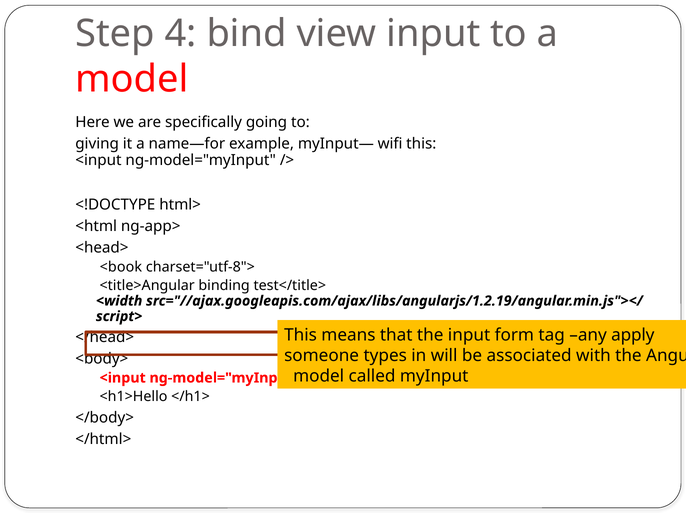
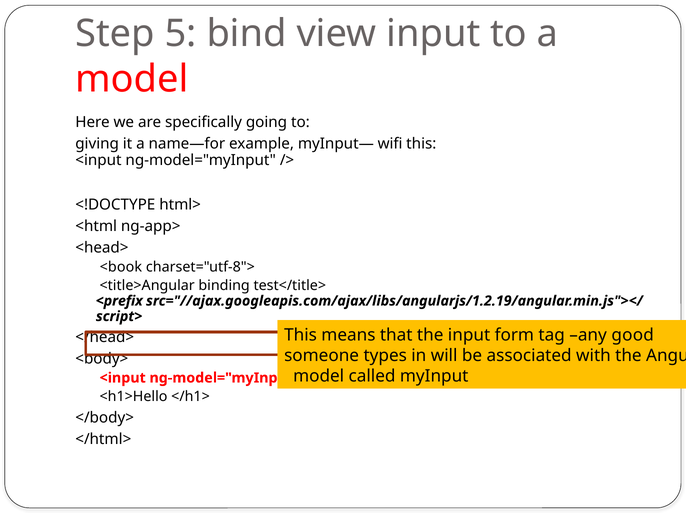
4: 4 -> 5
<width: <width -> <prefix
apply: apply -> good
